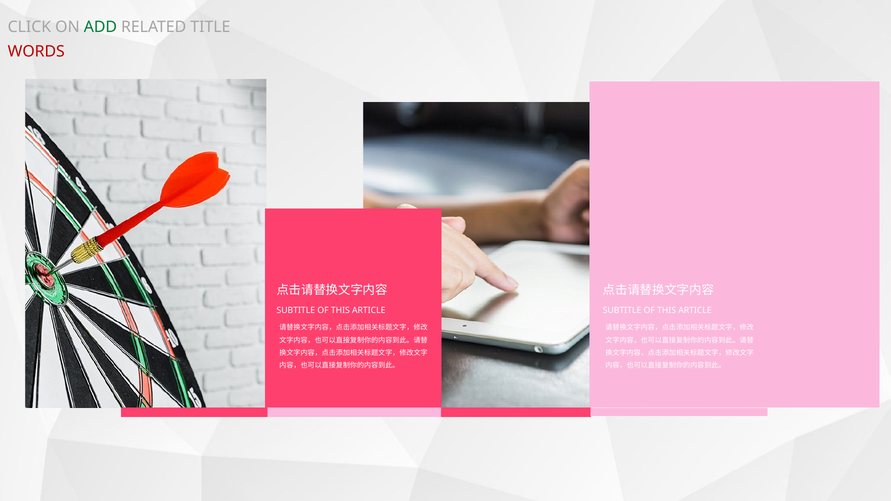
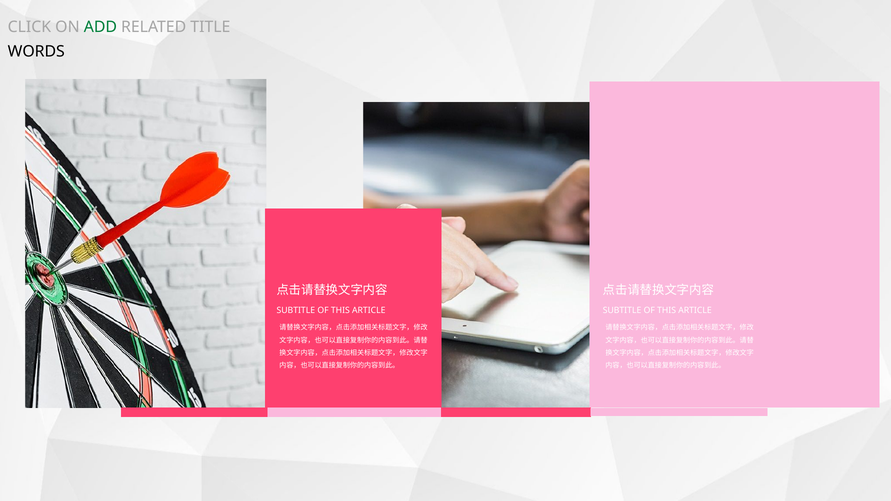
WORDS colour: red -> black
